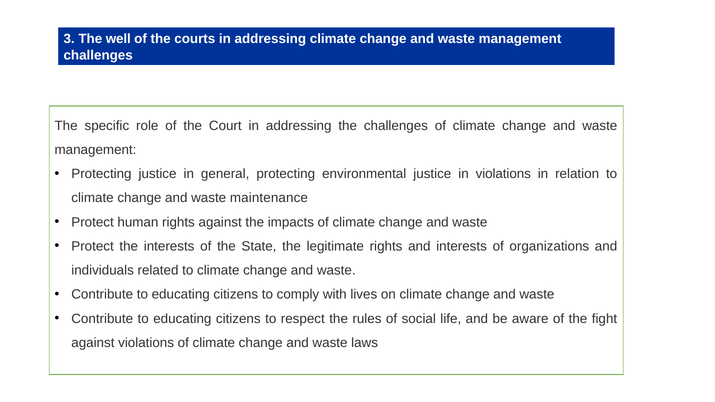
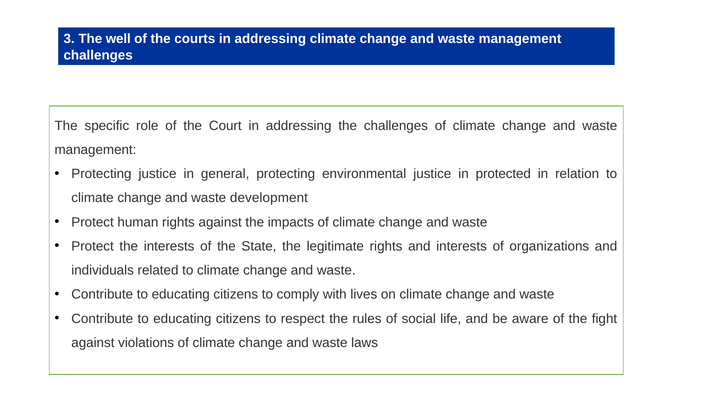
in violations: violations -> protected
maintenance: maintenance -> development
